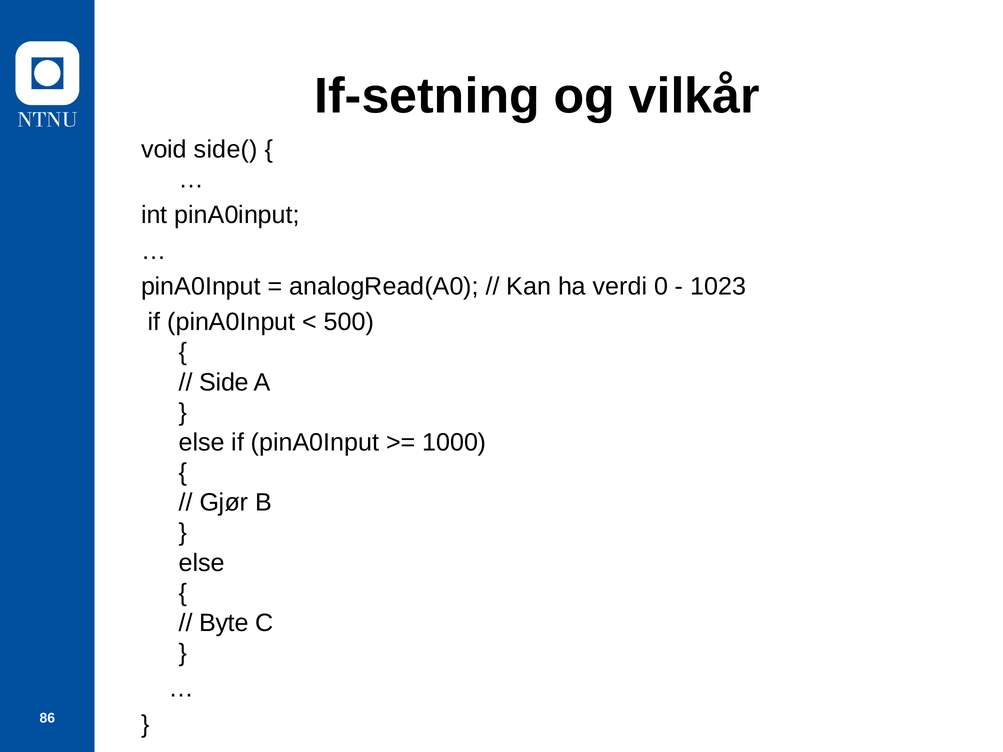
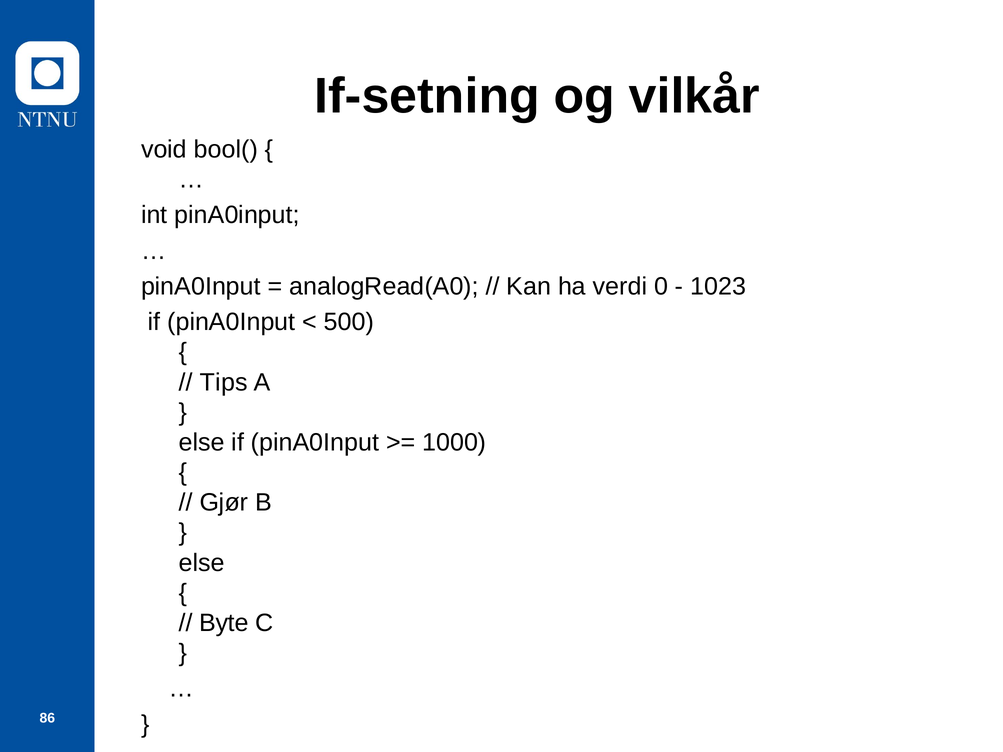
side(: side( -> bool(
Side: Side -> Tips
